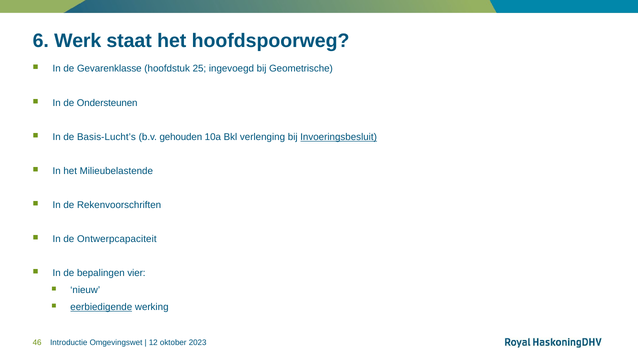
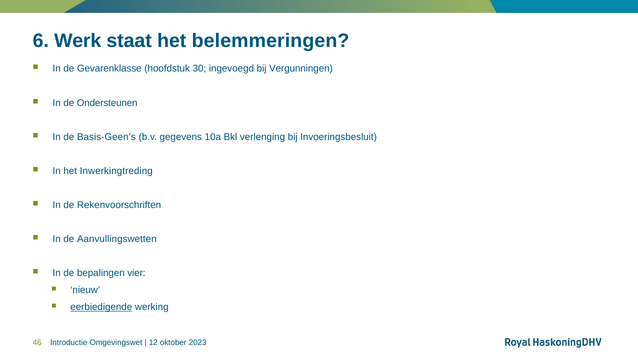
hoofdspoorweg: hoofdspoorweg -> belemmeringen
25: 25 -> 30
Geometrische: Geometrische -> Vergunningen
Basis-Lucht’s: Basis-Lucht’s -> Basis-Geen’s
gehouden: gehouden -> gegevens
Invoeringsbesluit underline: present -> none
Milieubelastende: Milieubelastende -> Inwerkingtreding
Ontwerpcapaciteit: Ontwerpcapaciteit -> Aanvullingswetten
